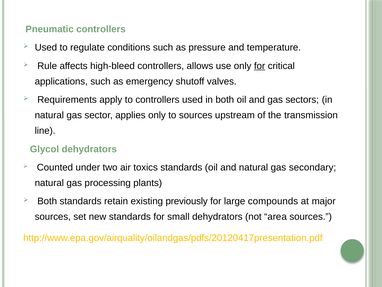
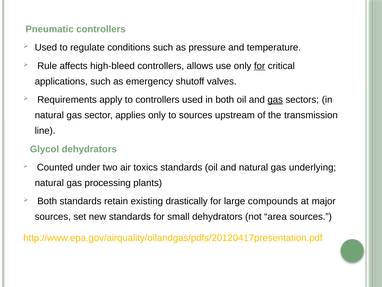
gas at (275, 100) underline: none -> present
secondary: secondary -> underlying
previously: previously -> drastically
